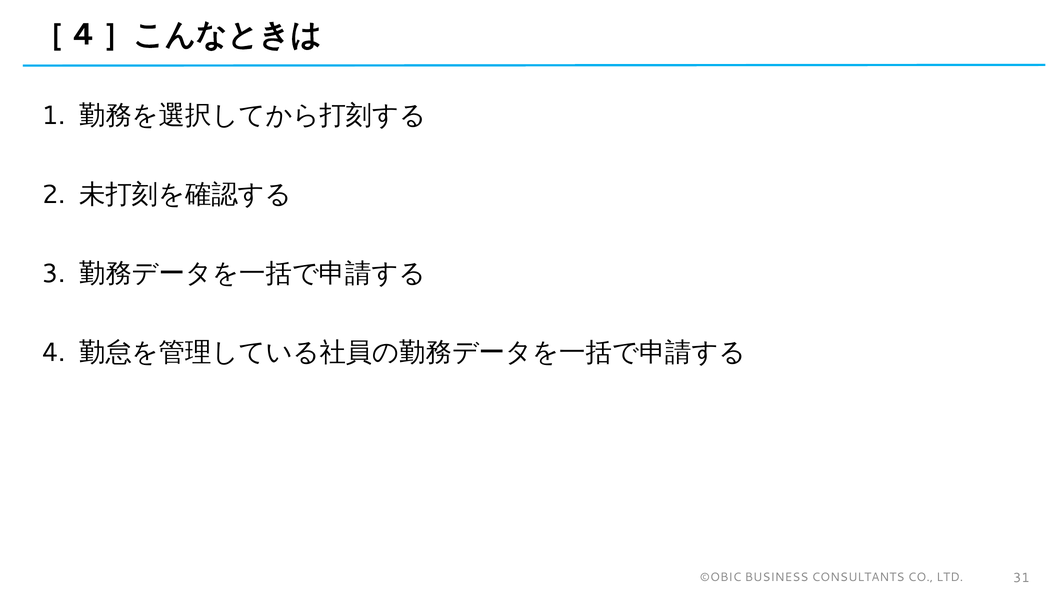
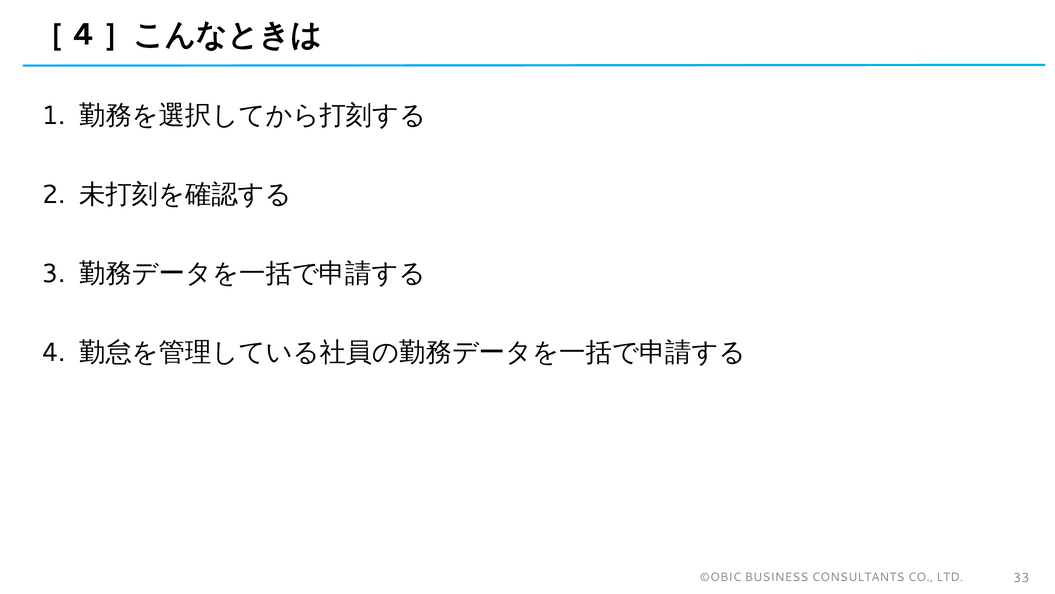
31: 31 -> 33
